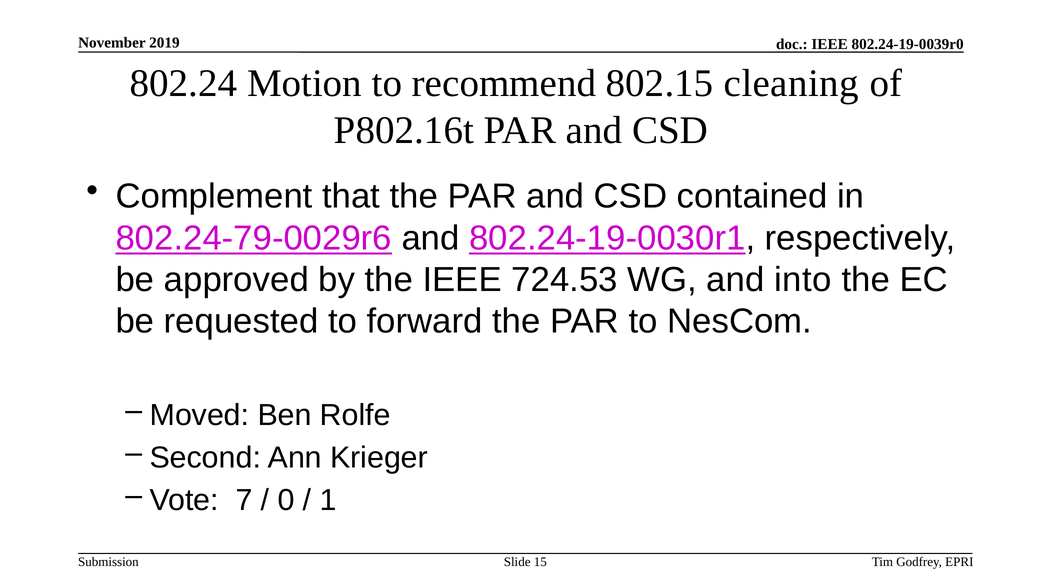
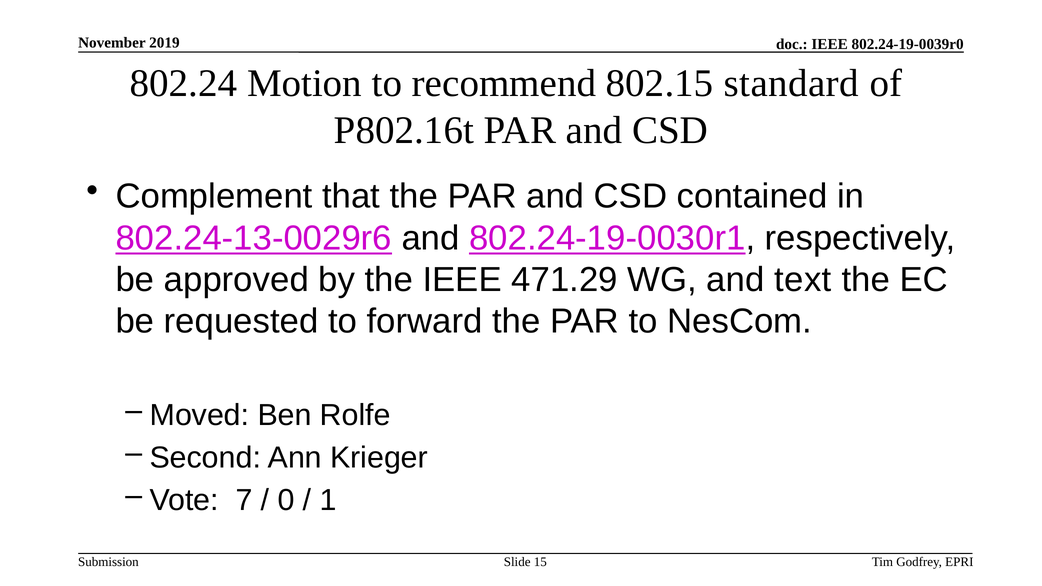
cleaning: cleaning -> standard
802.24-79-0029r6: 802.24-79-0029r6 -> 802.24-13-0029r6
724.53: 724.53 -> 471.29
into: into -> text
